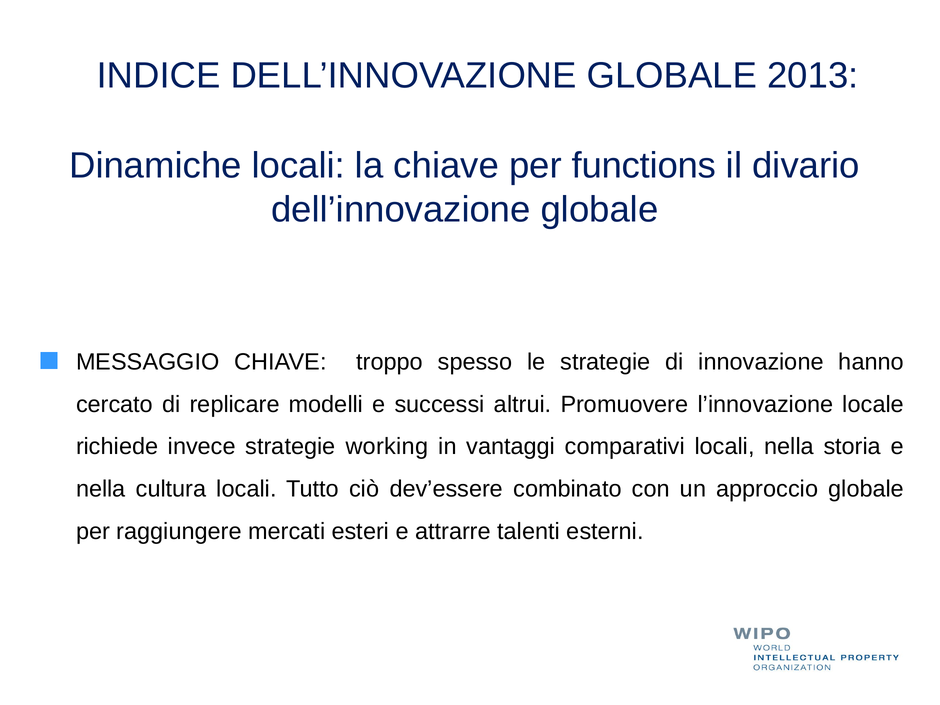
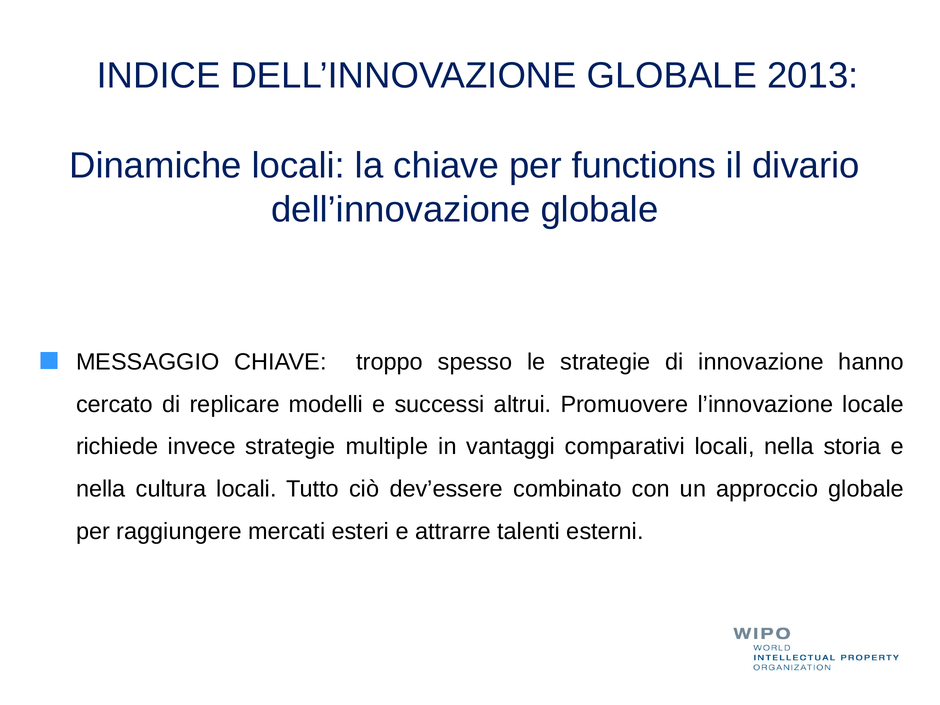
working: working -> multiple
